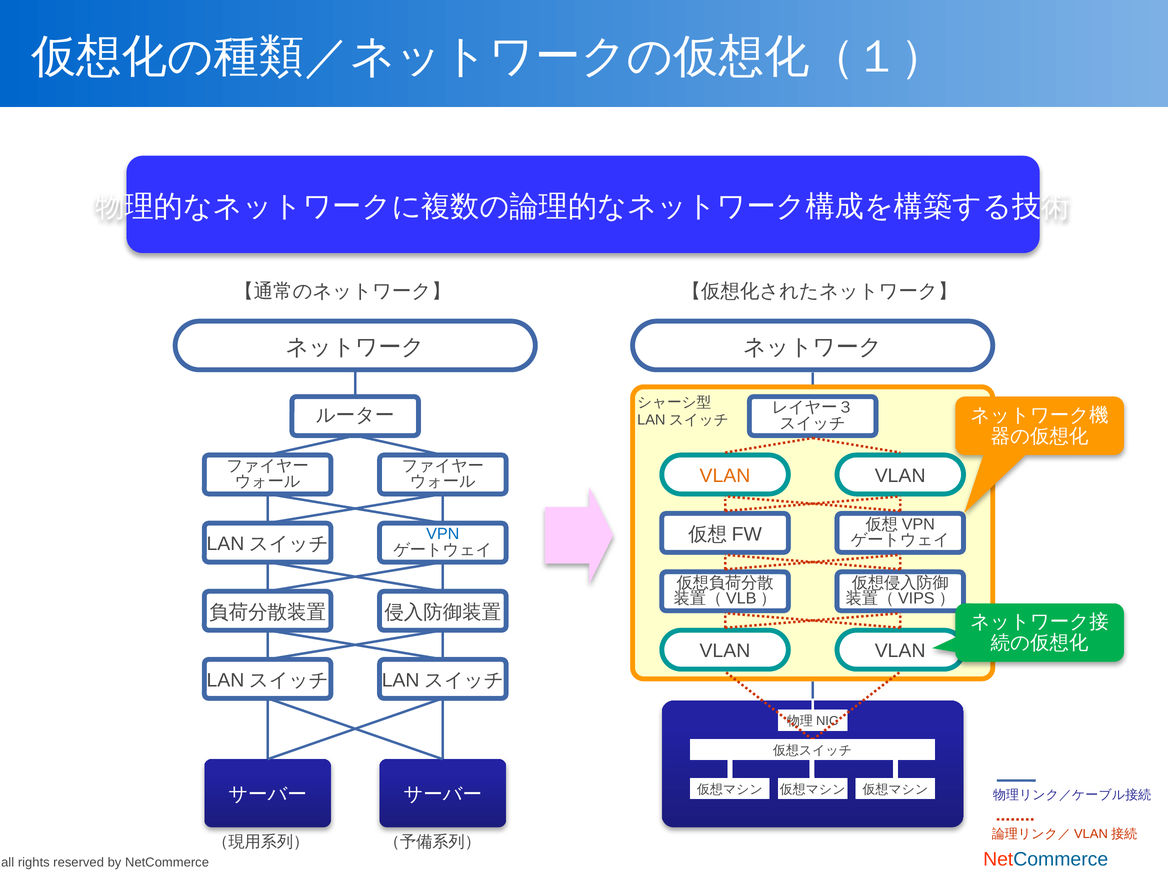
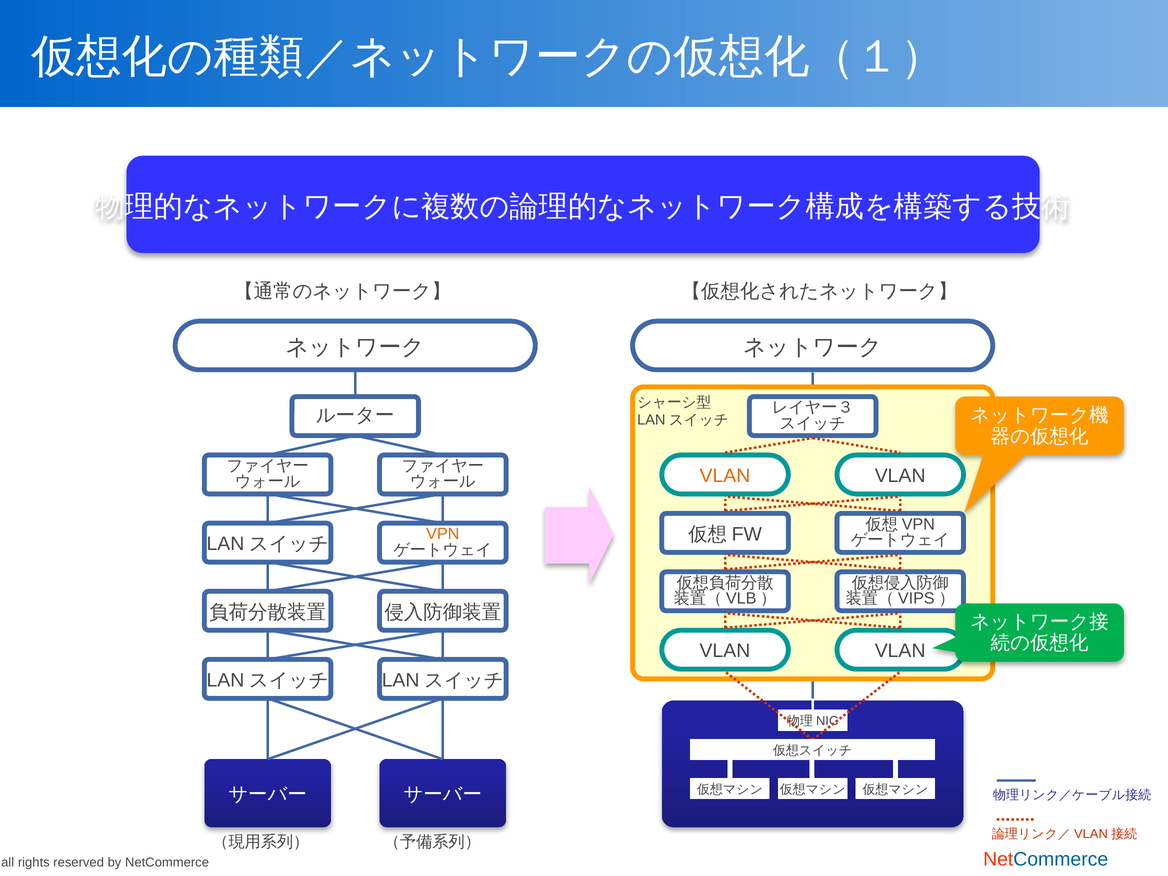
VPN colour: blue -> orange
